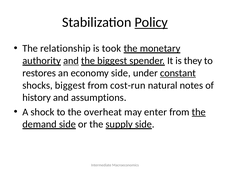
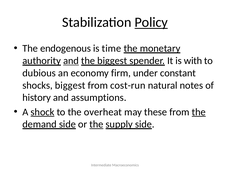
relationship: relationship -> endogenous
took: took -> time
they: they -> with
restores: restores -> dubious
economy side: side -> firm
constant underline: present -> none
shock underline: none -> present
enter: enter -> these
the at (96, 124) underline: none -> present
